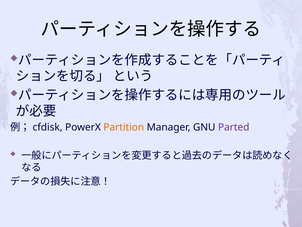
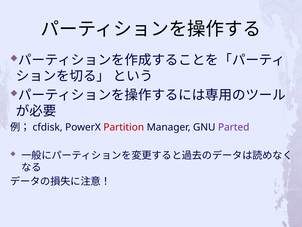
Partition colour: orange -> red
